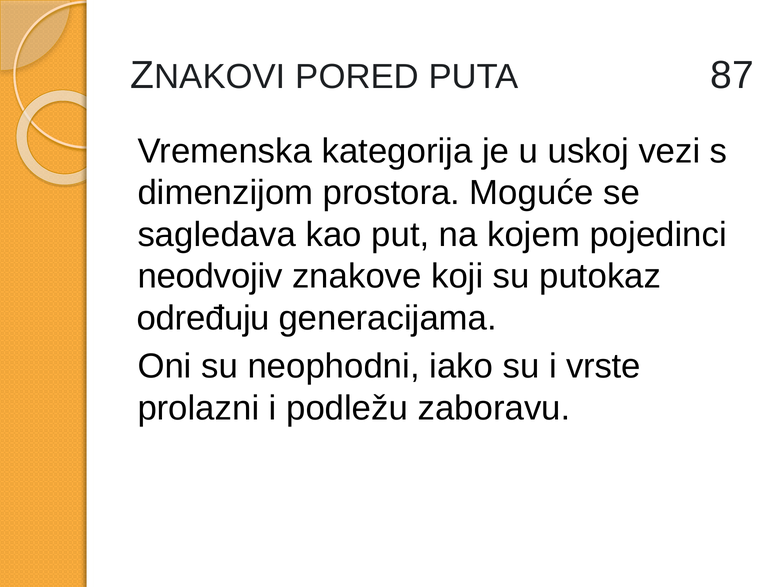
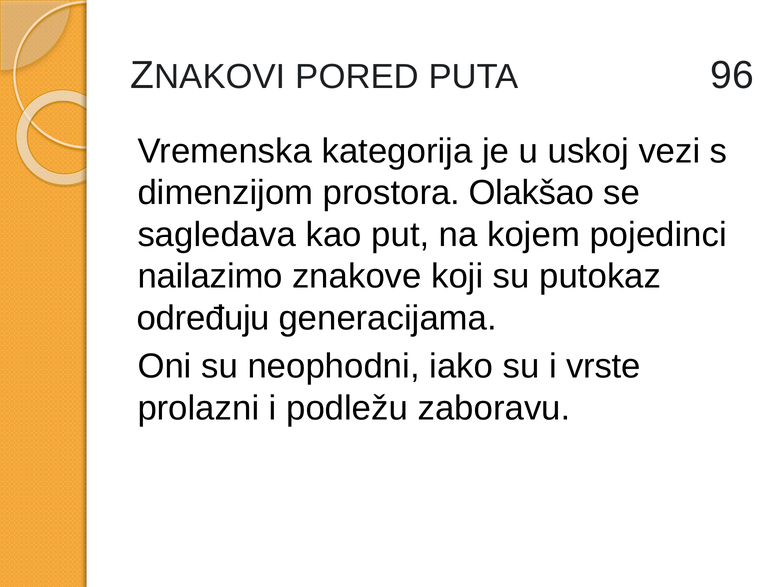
87: 87 -> 96
Moguće: Moguće -> Olakšao
neodvojiv: neodvojiv -> nailazimo
